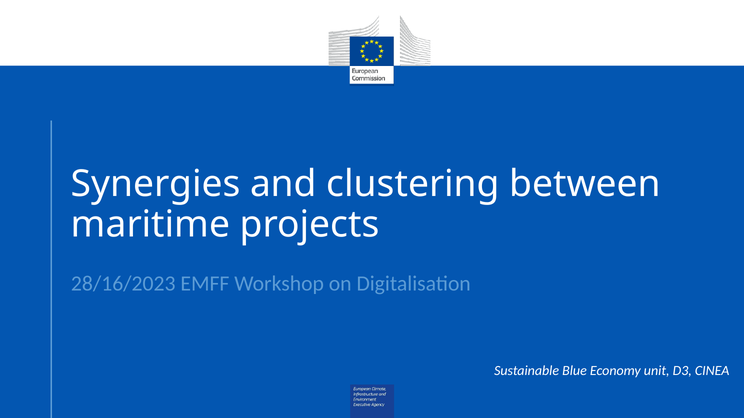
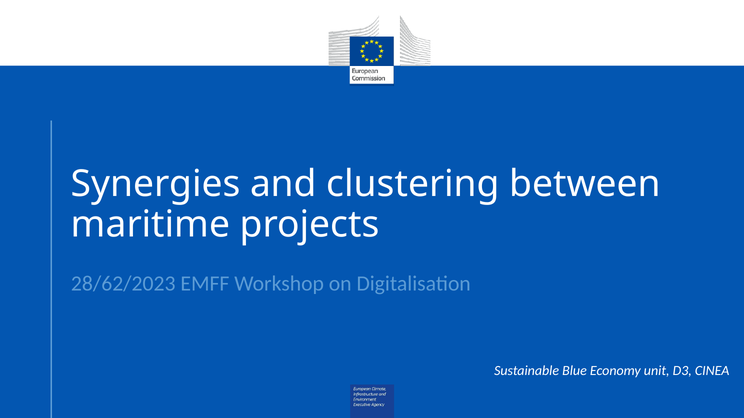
28/16/2023: 28/16/2023 -> 28/62/2023
